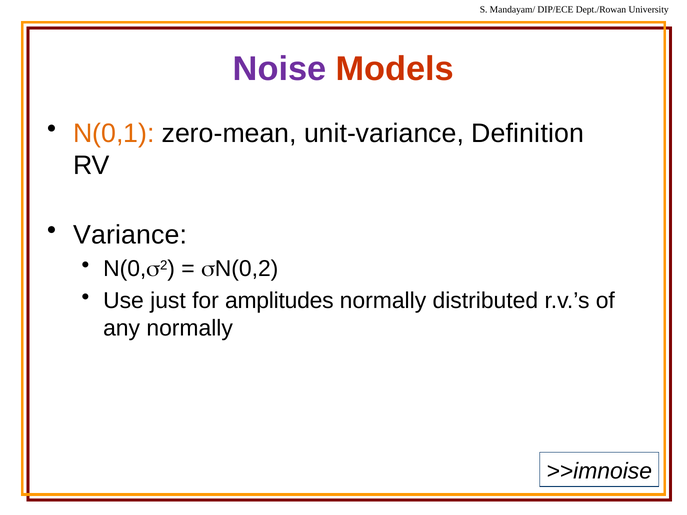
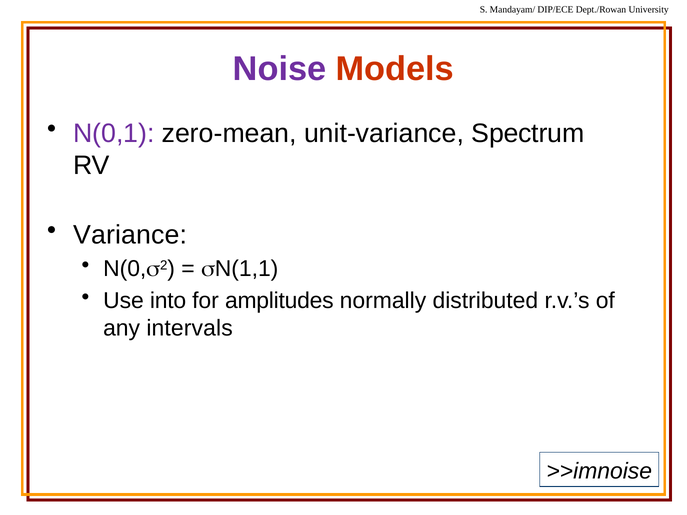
N(0,1 colour: orange -> purple
Definition: Definition -> Spectrum
N(0,2: N(0,2 -> N(1,1
just: just -> into
any normally: normally -> intervals
